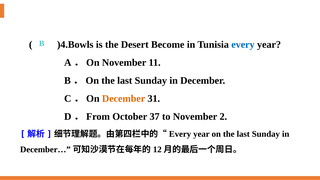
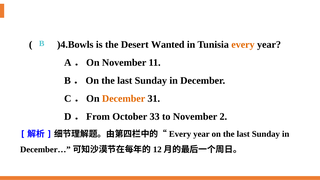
Become: Become -> Wanted
every at (243, 45) colour: blue -> orange
37: 37 -> 33
